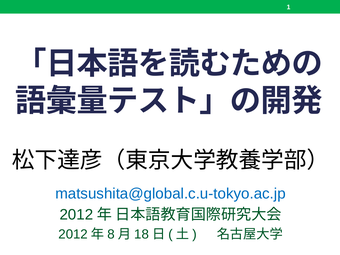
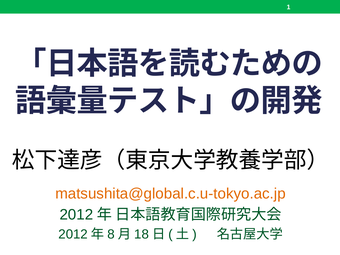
matsushita@global.c.u-tokyo.ac.jp colour: blue -> orange
